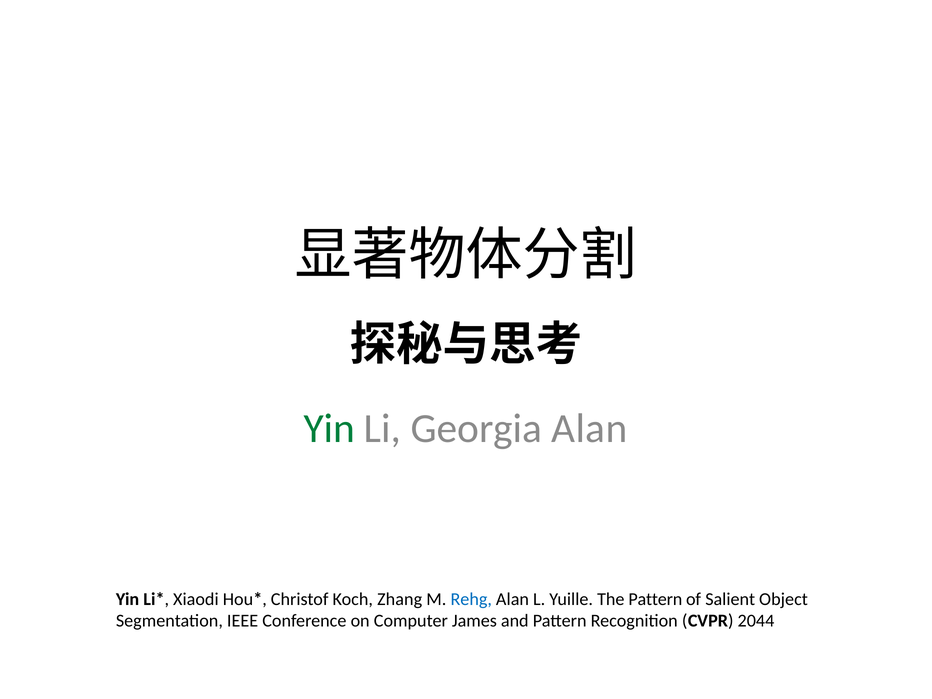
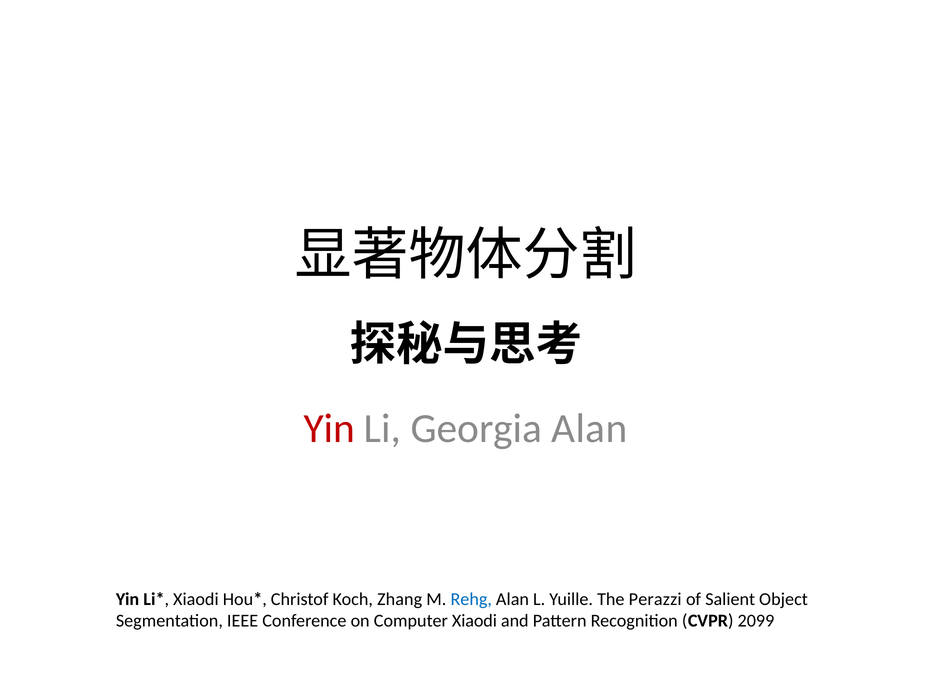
Yin at (329, 429) colour: green -> red
The Pattern: Pattern -> Perazzi
Computer James: James -> Xiaodi
2044: 2044 -> 2099
